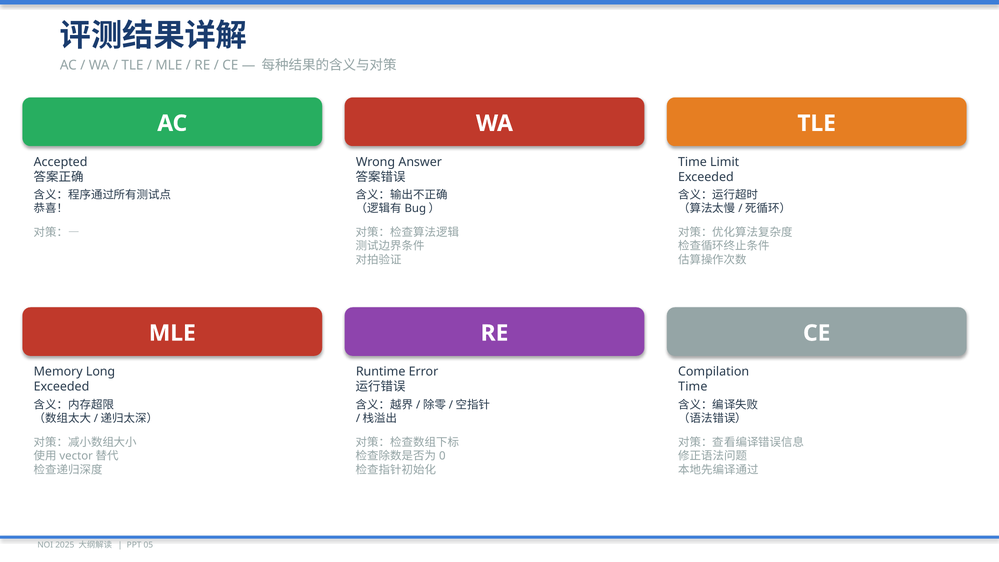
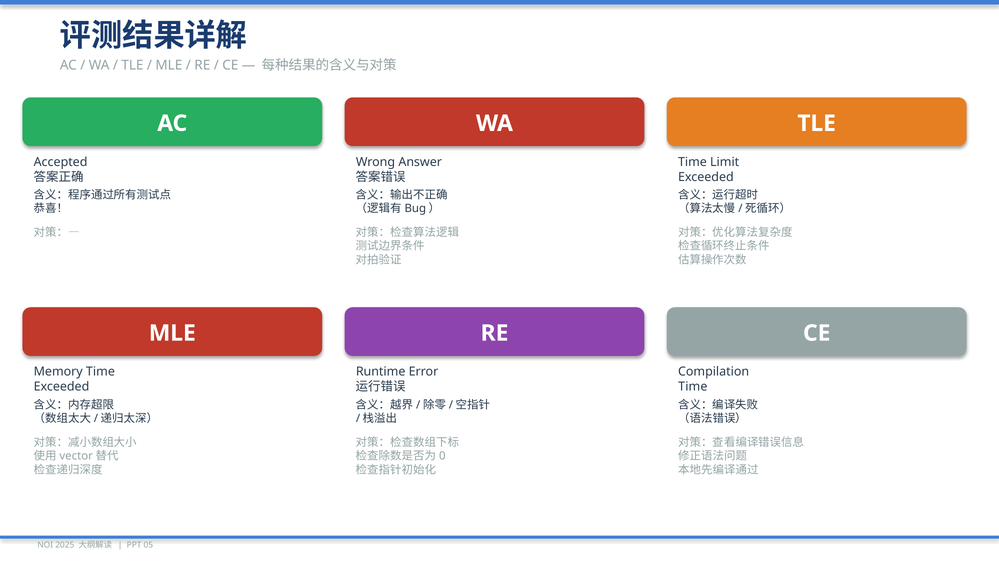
Memory Long: Long -> Time
